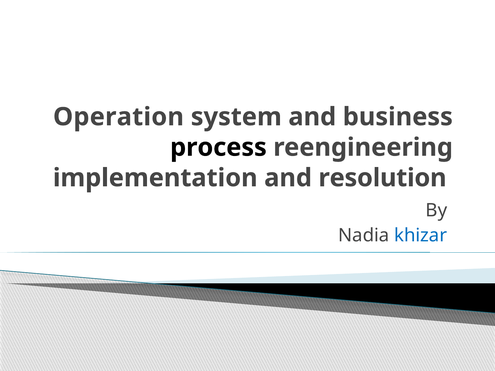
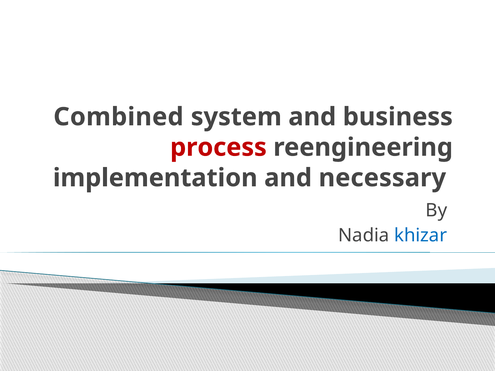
Operation: Operation -> Combined
process colour: black -> red
resolution: resolution -> necessary
